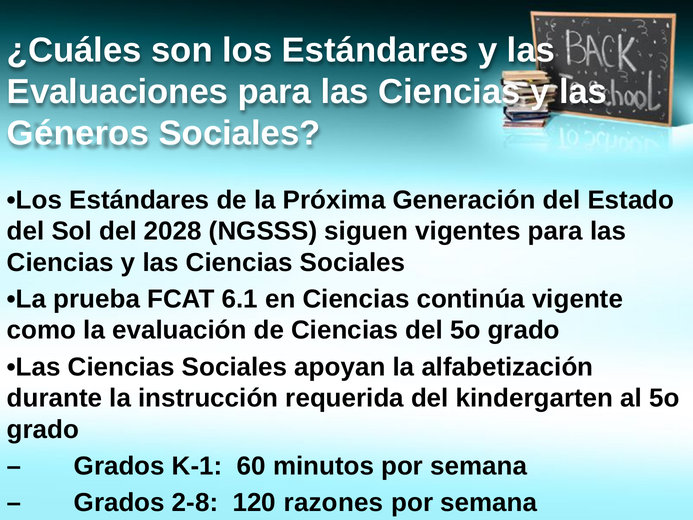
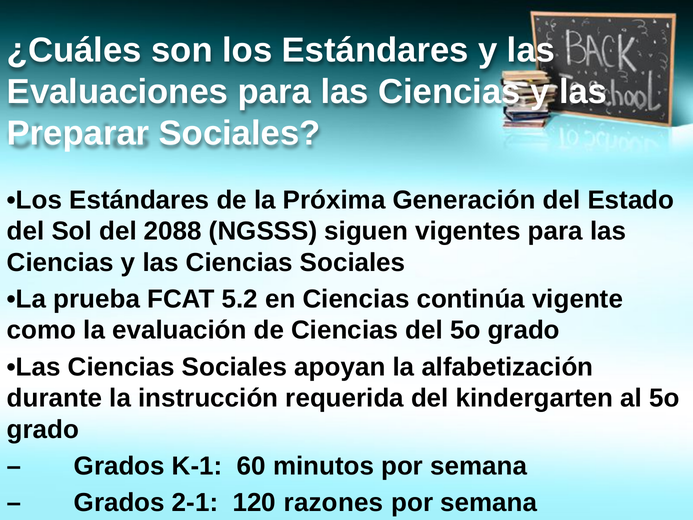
Géneros: Géneros -> Preparar
2028: 2028 -> 2088
6.1: 6.1 -> 5.2
2-8: 2-8 -> 2-1
